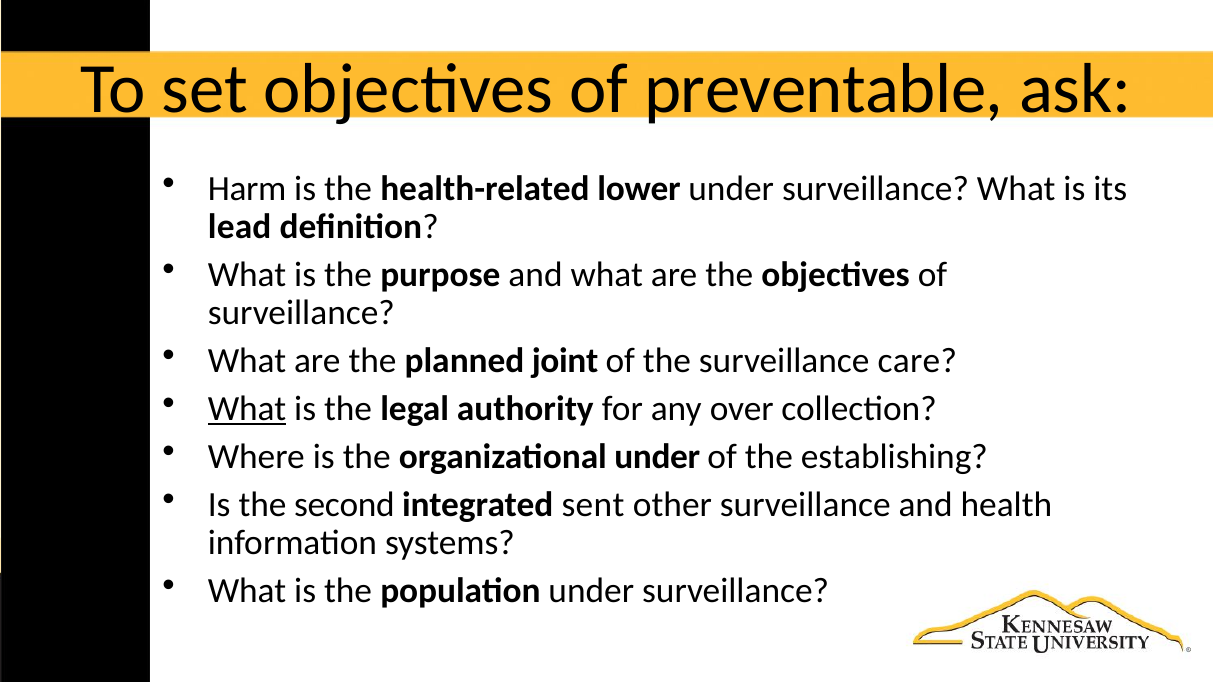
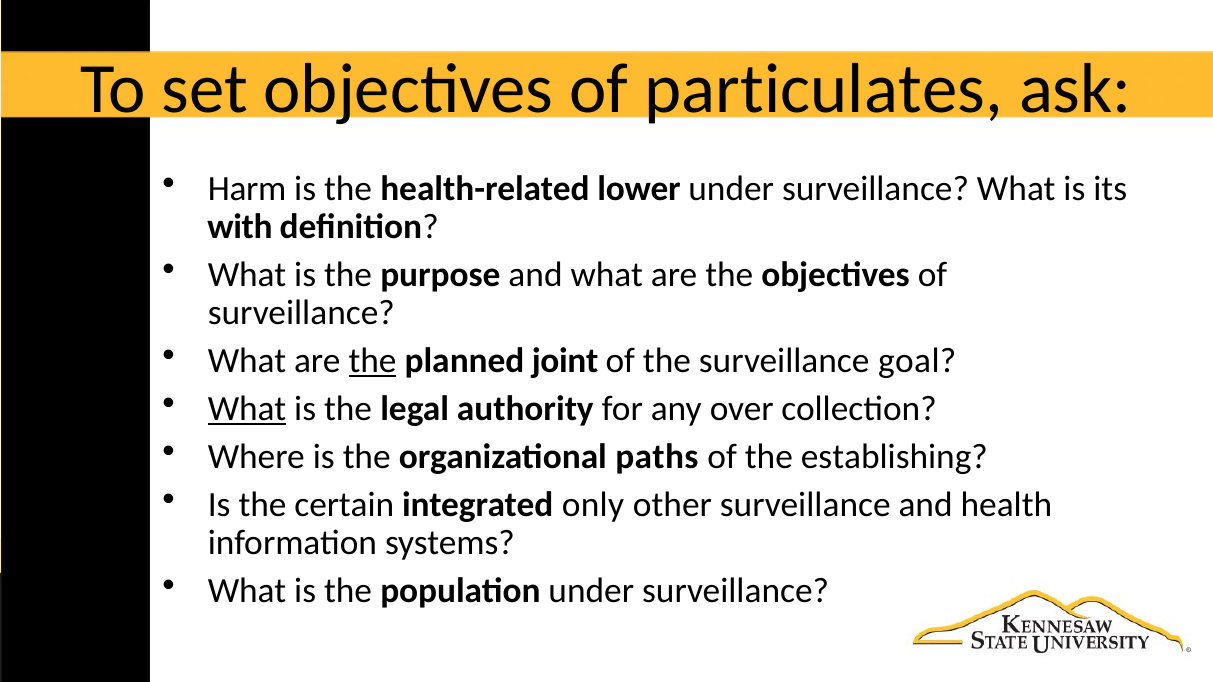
preventable: preventable -> particulates
lead: lead -> with
the at (373, 361) underline: none -> present
care: care -> goal
organizational under: under -> paths
second: second -> certain
sent: sent -> only
